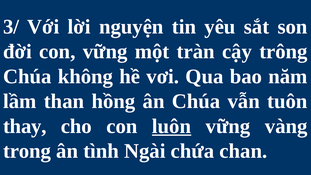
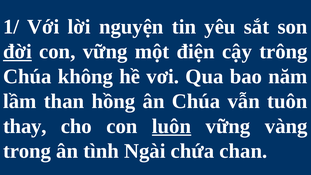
3/: 3/ -> 1/
đời underline: none -> present
tràn: tràn -> điện
